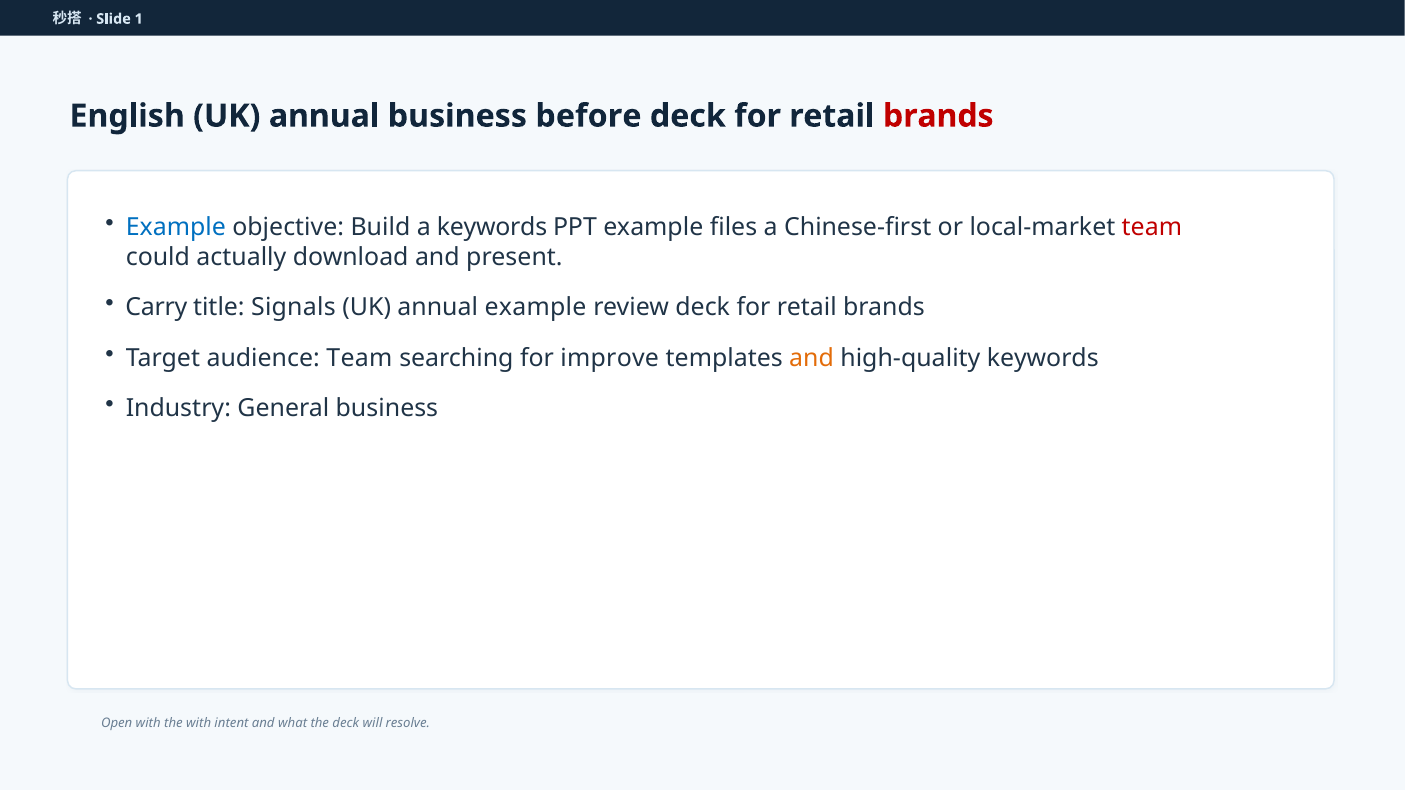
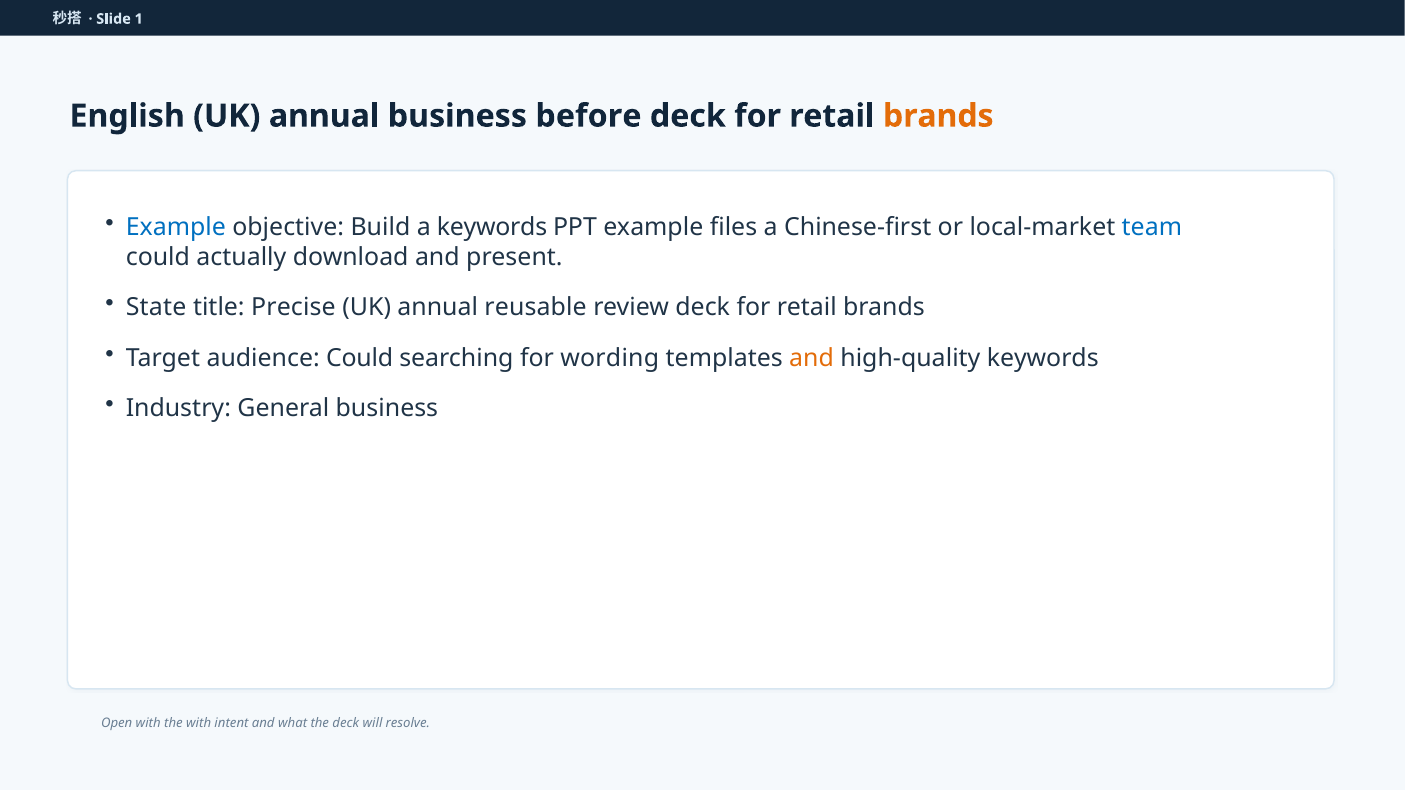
brands at (938, 116) colour: red -> orange
team at (1152, 227) colour: red -> blue
Carry: Carry -> State
Signals: Signals -> Precise
annual example: example -> reusable
audience Team: Team -> Could
improve: improve -> wording
